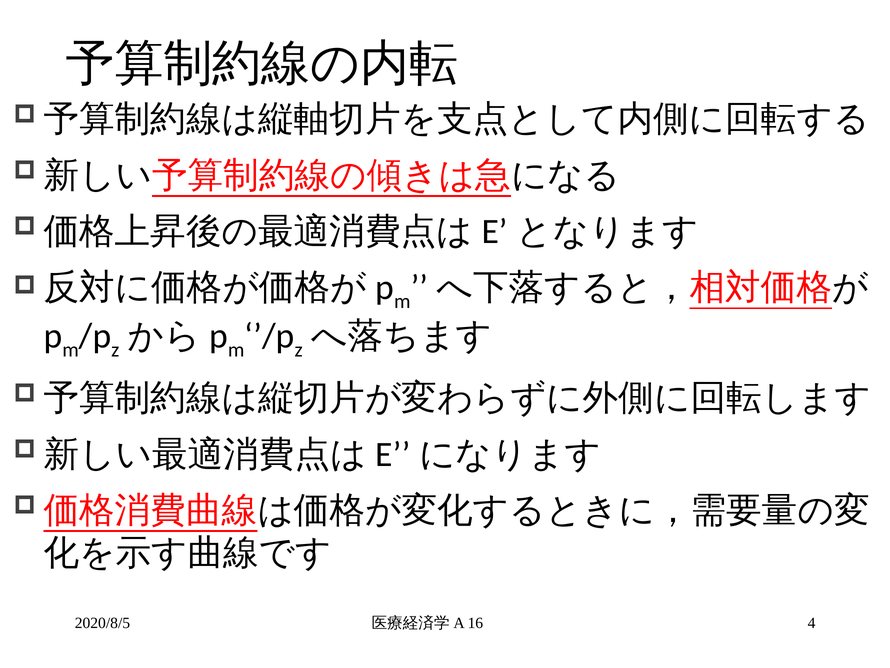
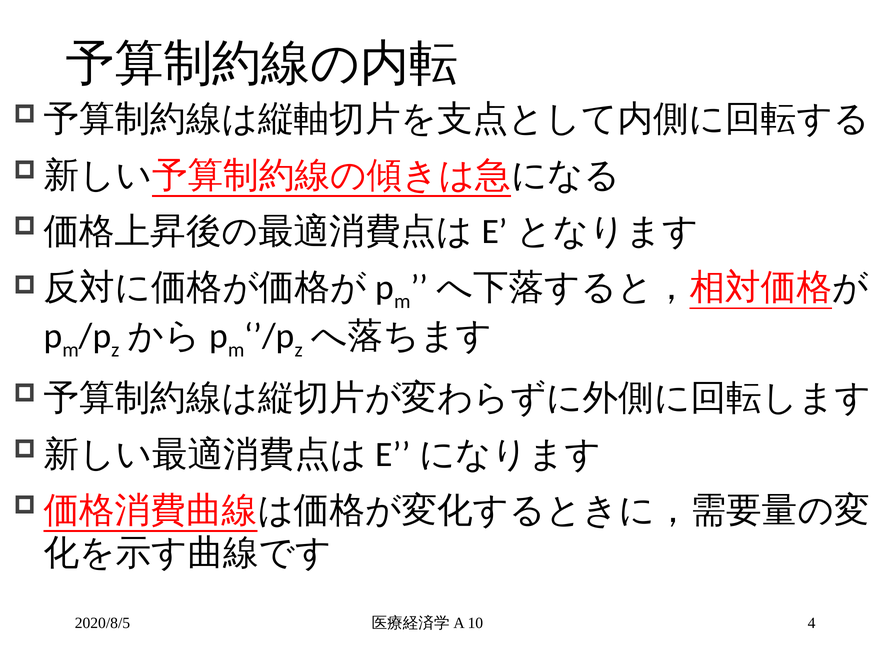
16: 16 -> 10
